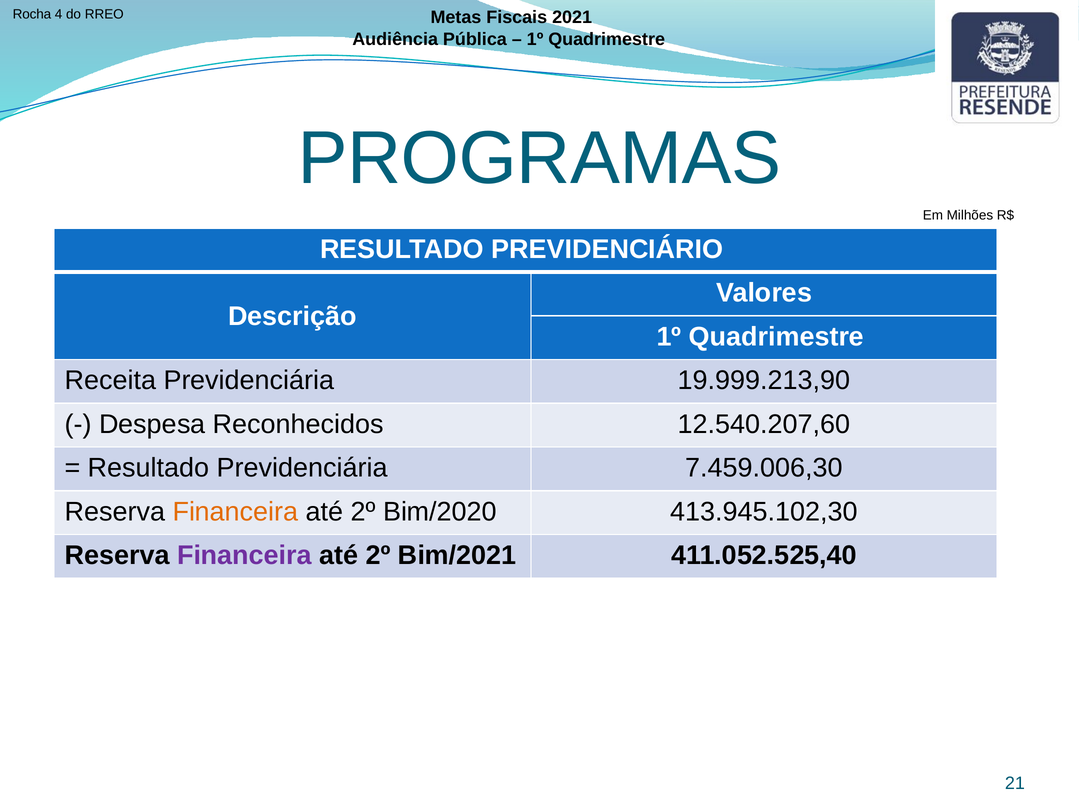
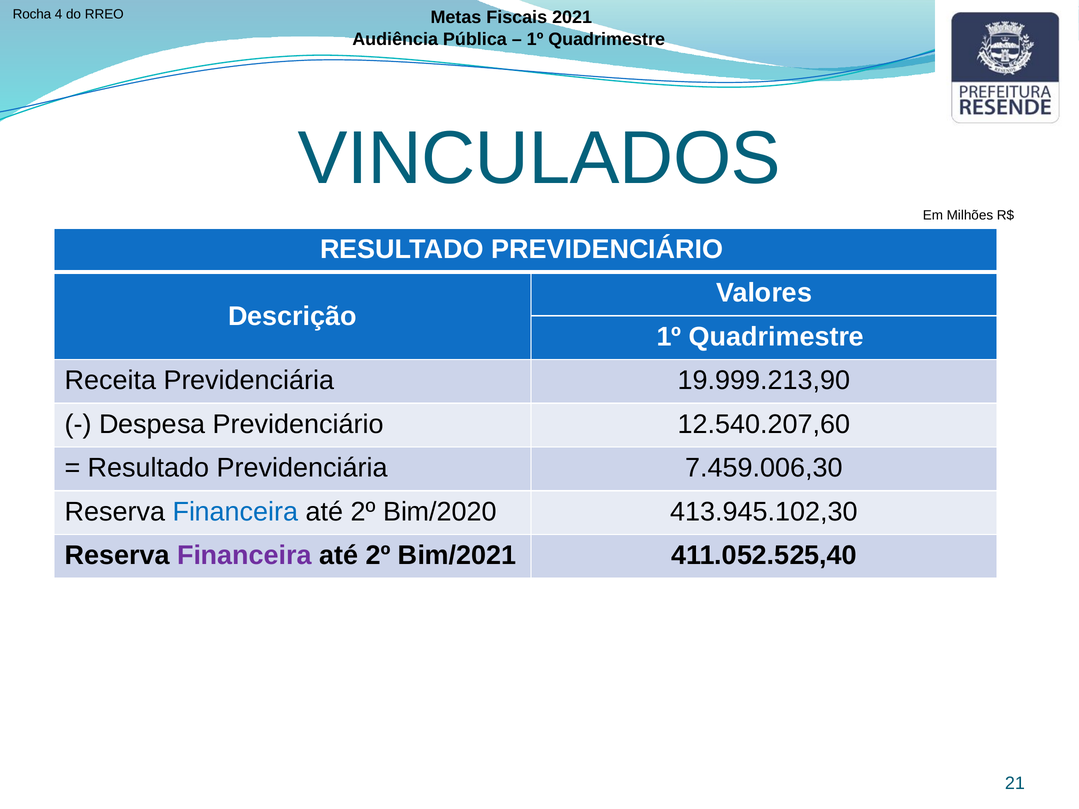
PROGRAMAS: PROGRAMAS -> VINCULADOS
Despesa Reconhecidos: Reconhecidos -> Previdenciário
Financeira at (235, 512) colour: orange -> blue
